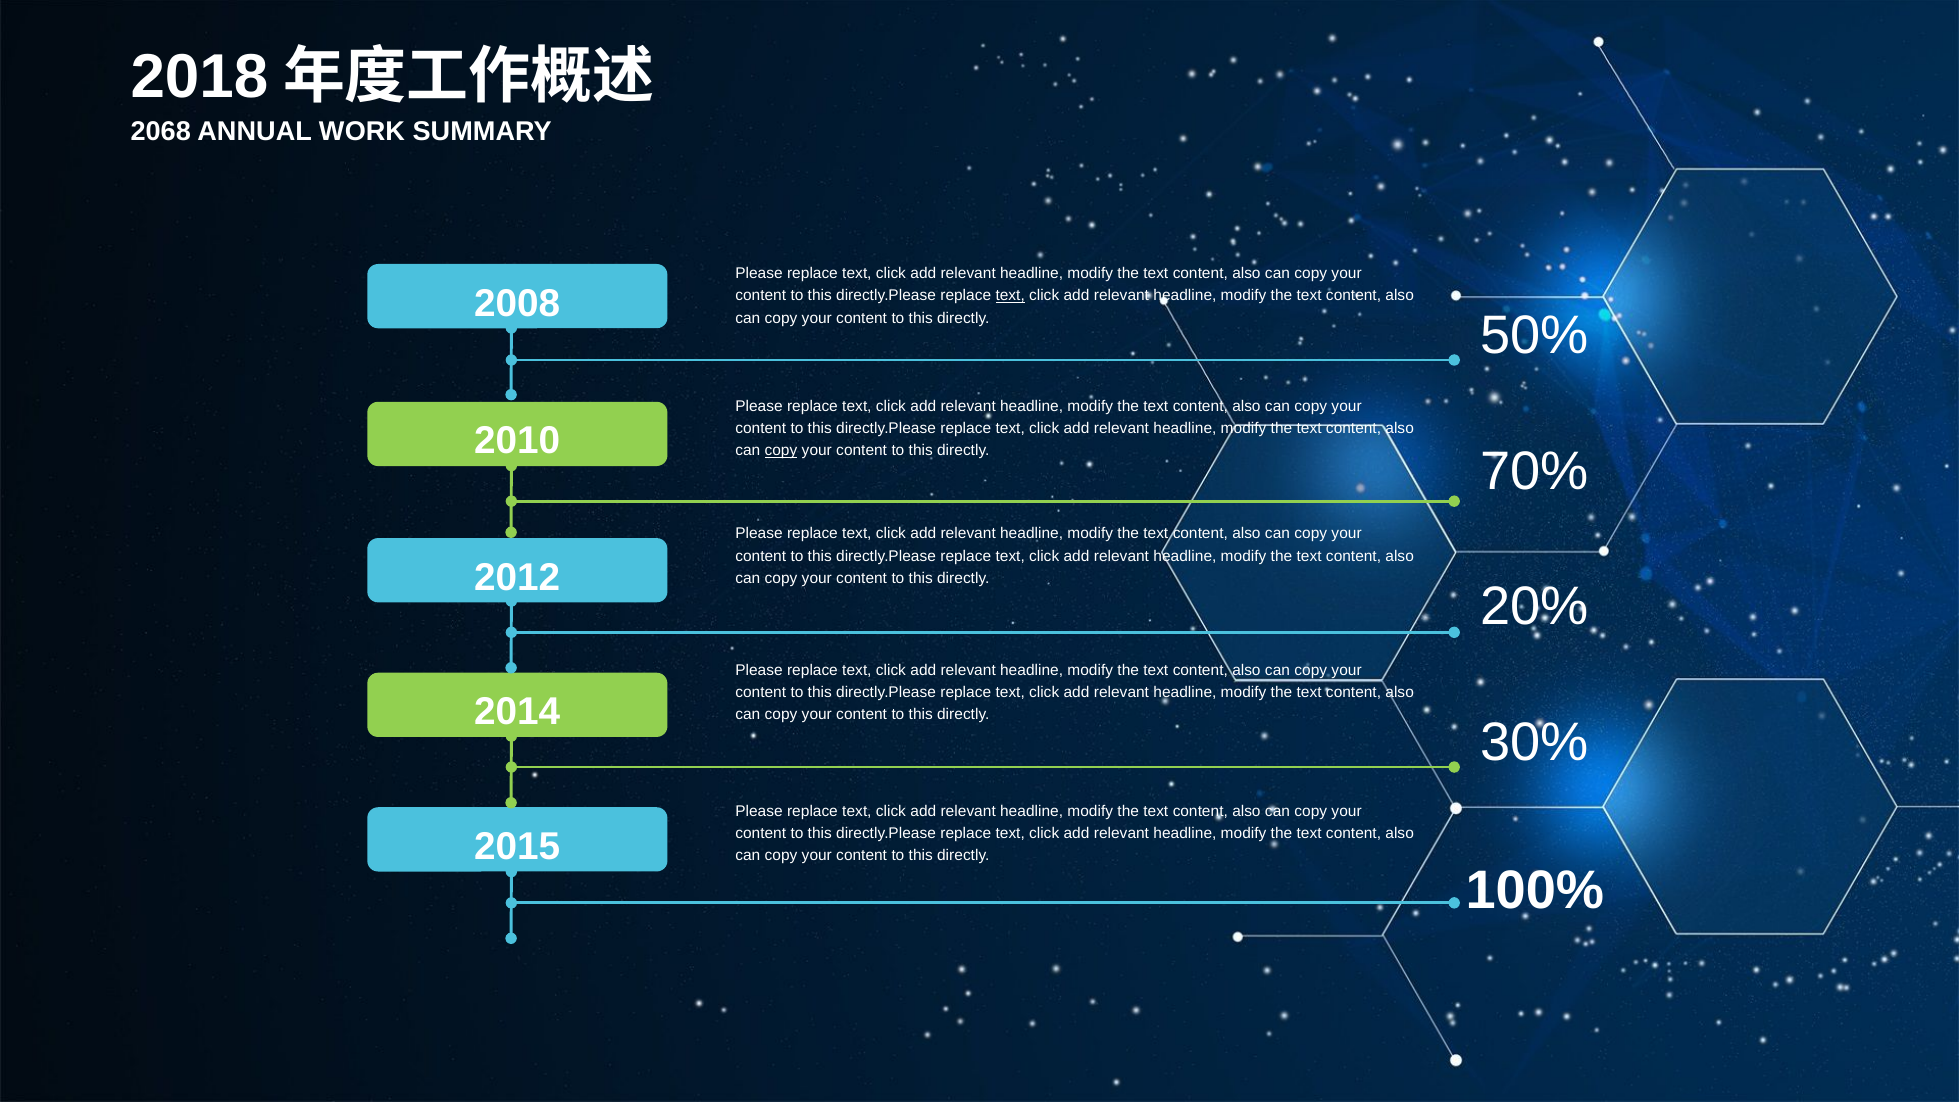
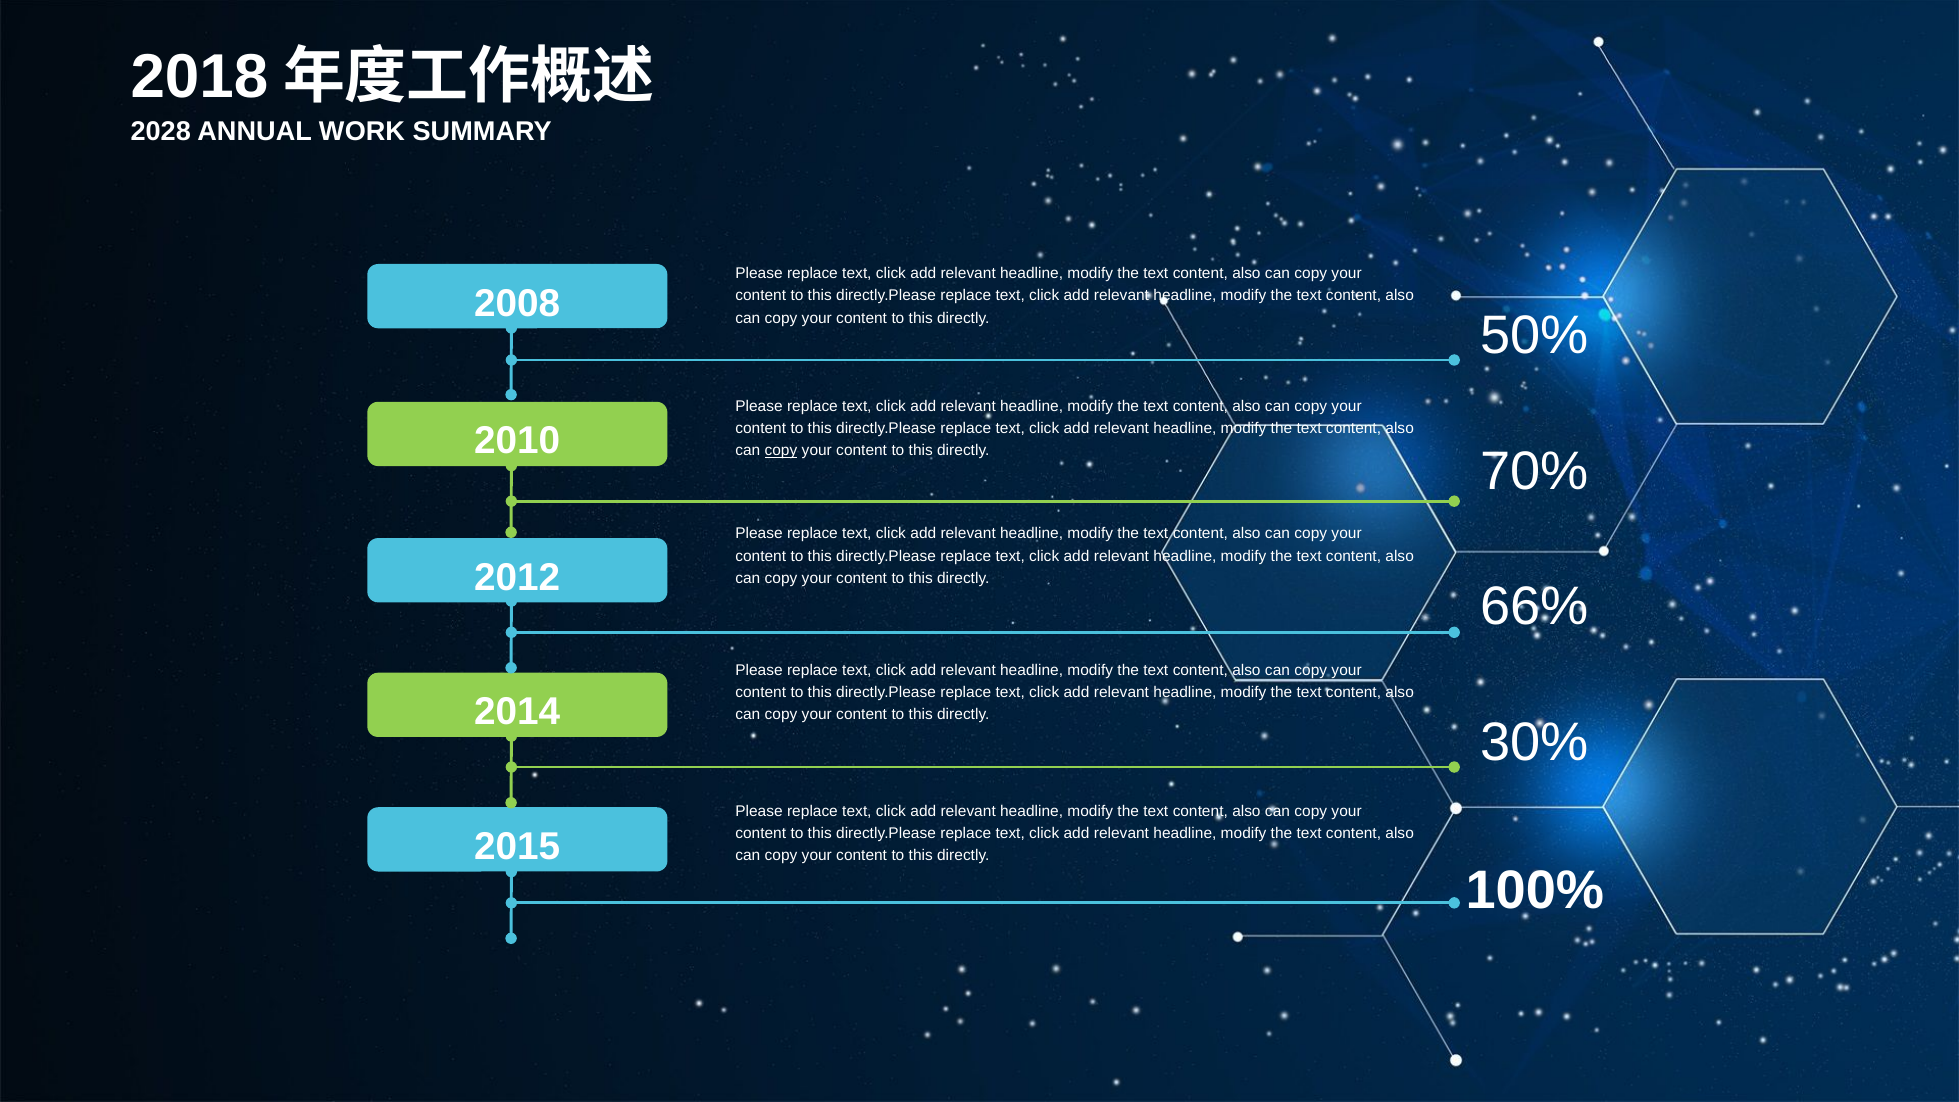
2068: 2068 -> 2028
text at (1010, 296) underline: present -> none
20%: 20% -> 66%
